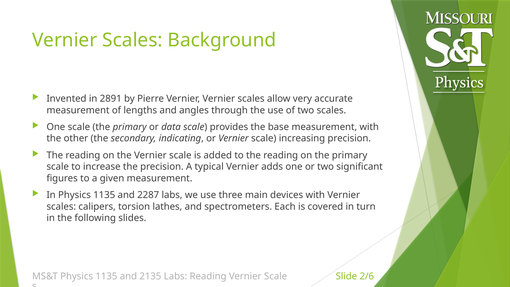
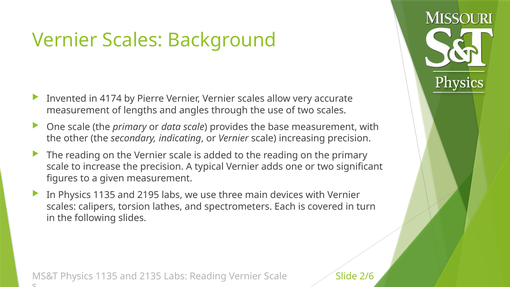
2891: 2891 -> 4174
2287: 2287 -> 2195
